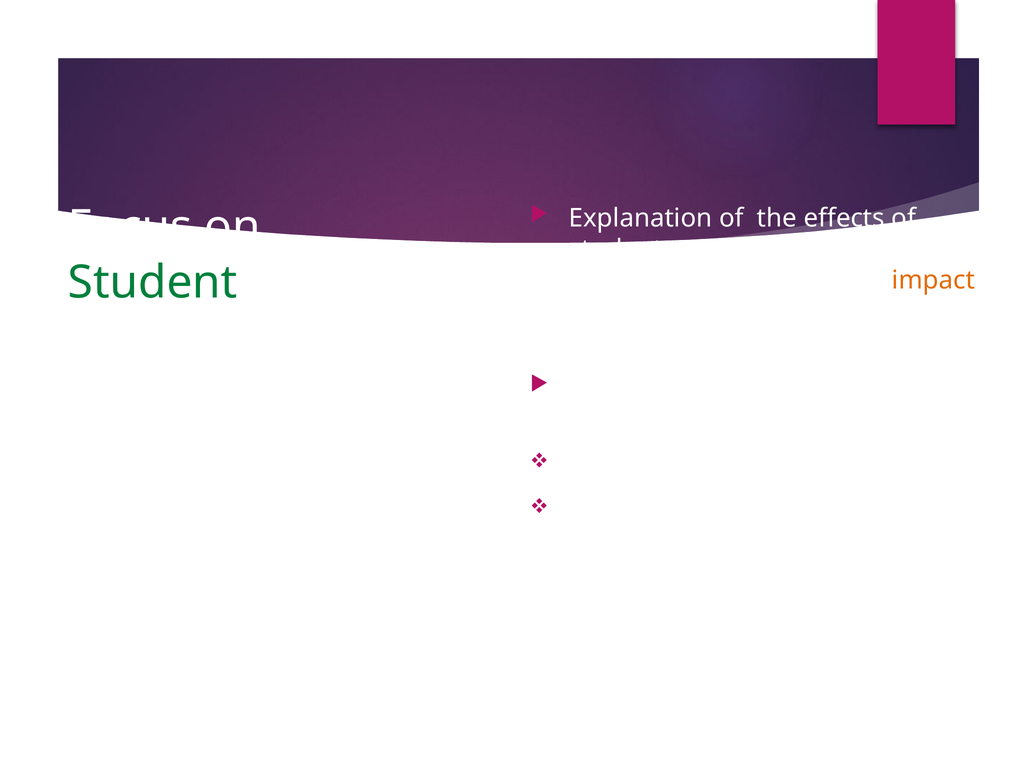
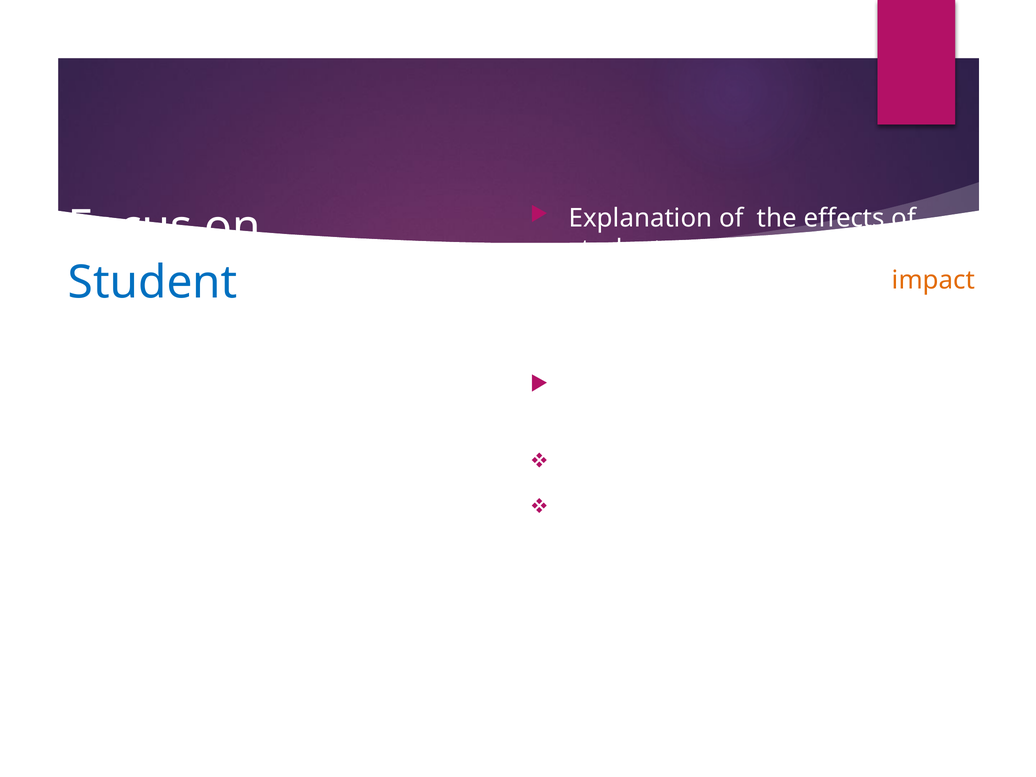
Student at (153, 283) colour: green -> blue
